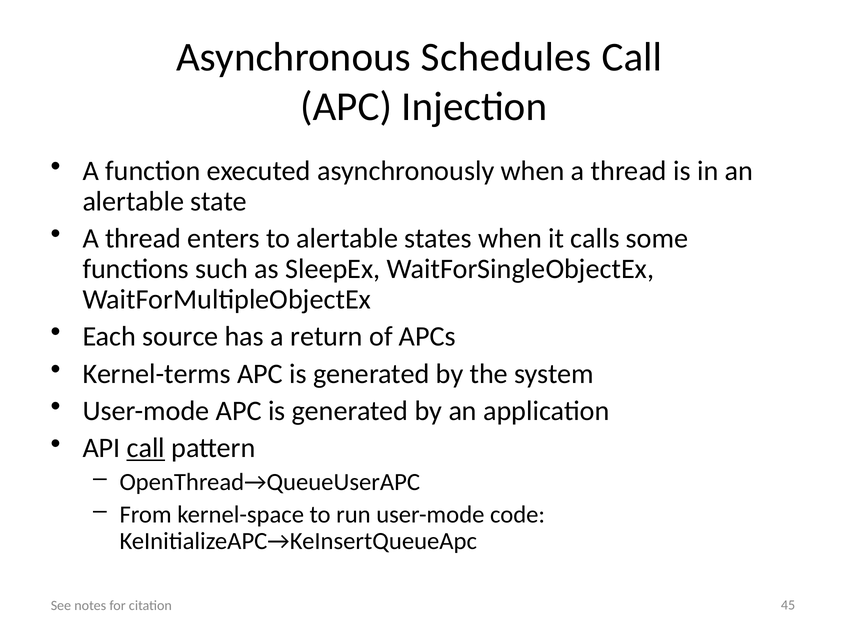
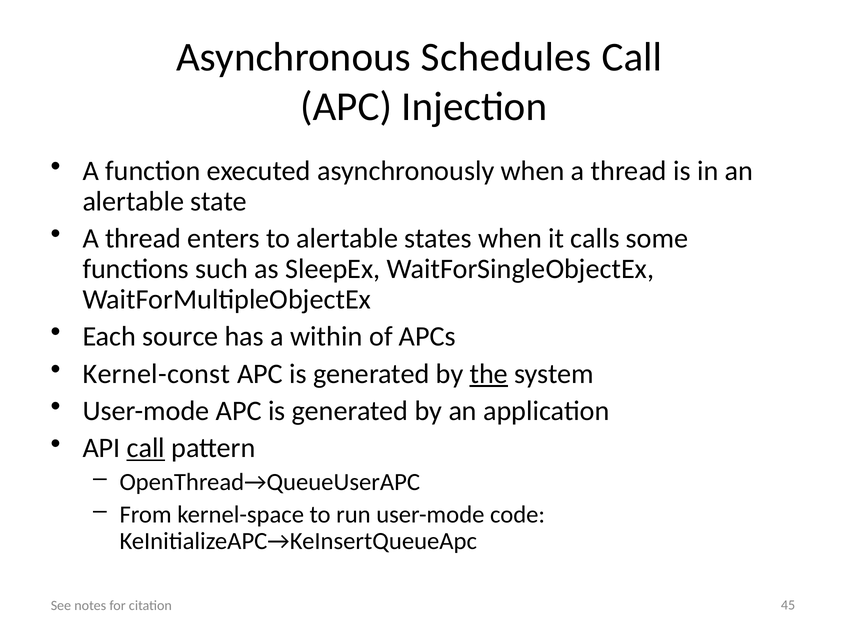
return: return -> within
Kernel-terms: Kernel-terms -> Kernel-const
the underline: none -> present
